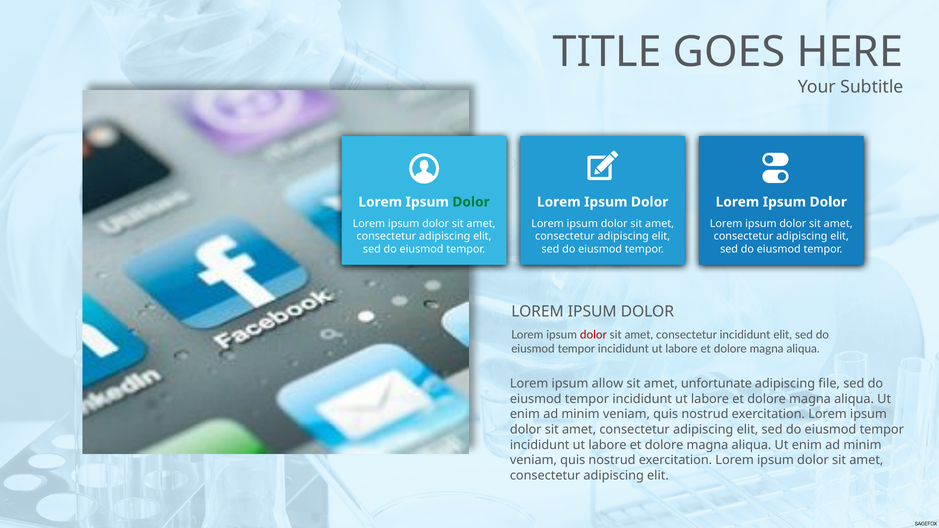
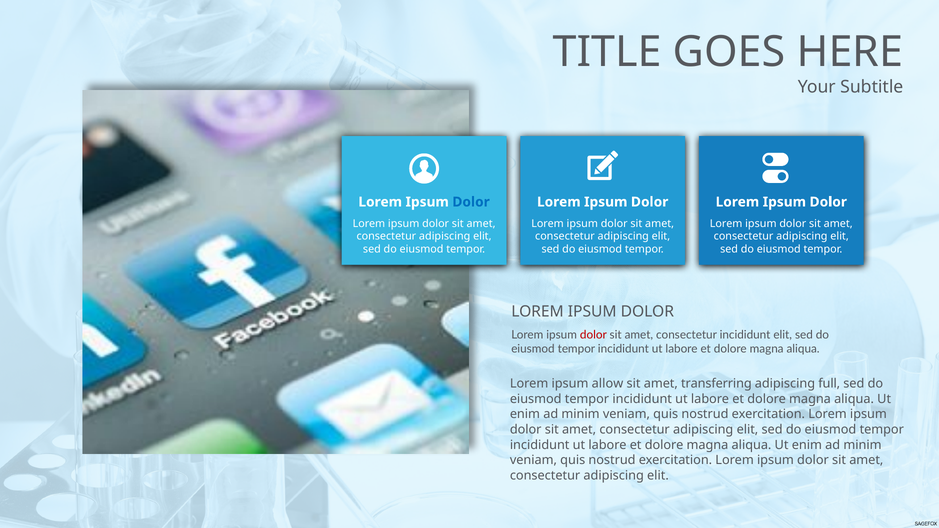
Dolor at (471, 202) colour: green -> blue
unfortunate: unfortunate -> transferring
file: file -> full
